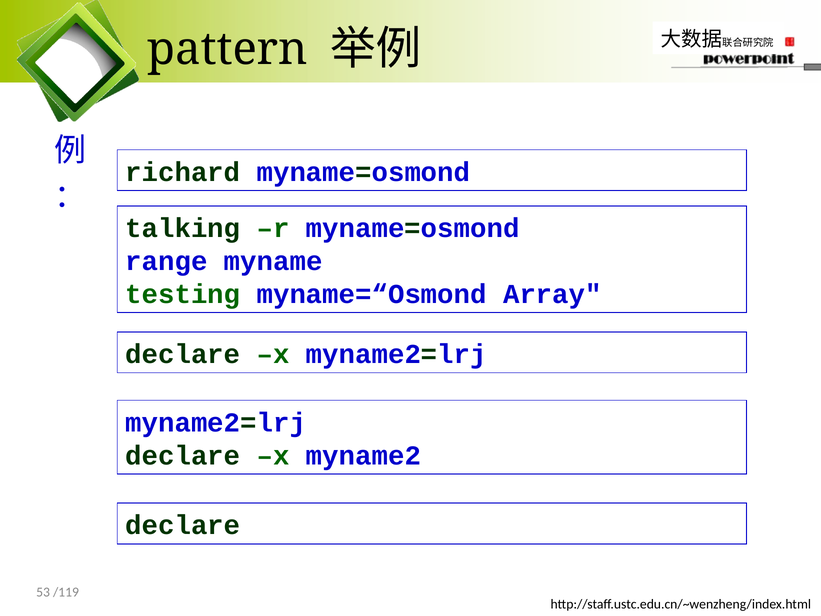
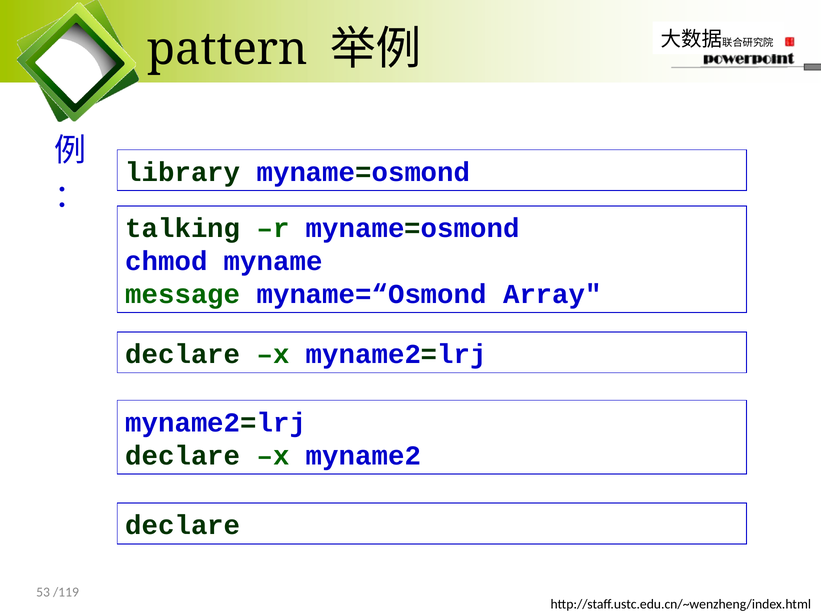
richard: richard -> library
range: range -> chmod
testing: testing -> message
